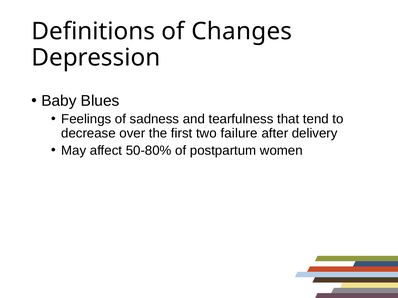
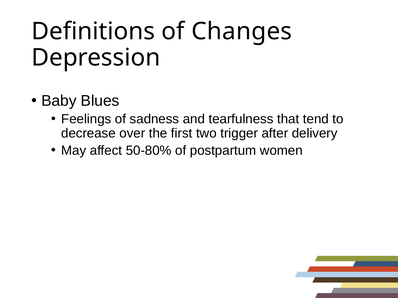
failure: failure -> trigger
